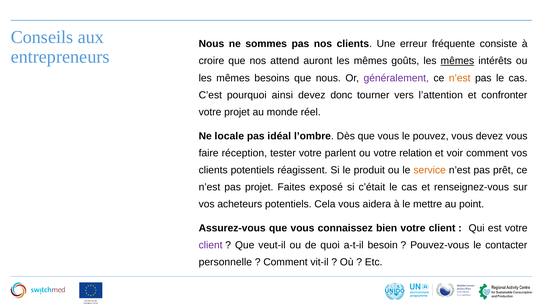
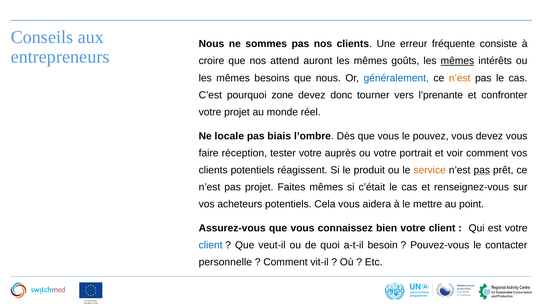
généralement colour: purple -> blue
ainsi: ainsi -> zone
l’attention: l’attention -> l’prenante
idéal: idéal -> biais
parlent: parlent -> auprès
relation: relation -> portrait
pas at (482, 170) underline: none -> present
Faites exposé: exposé -> mêmes
client at (211, 245) colour: purple -> blue
